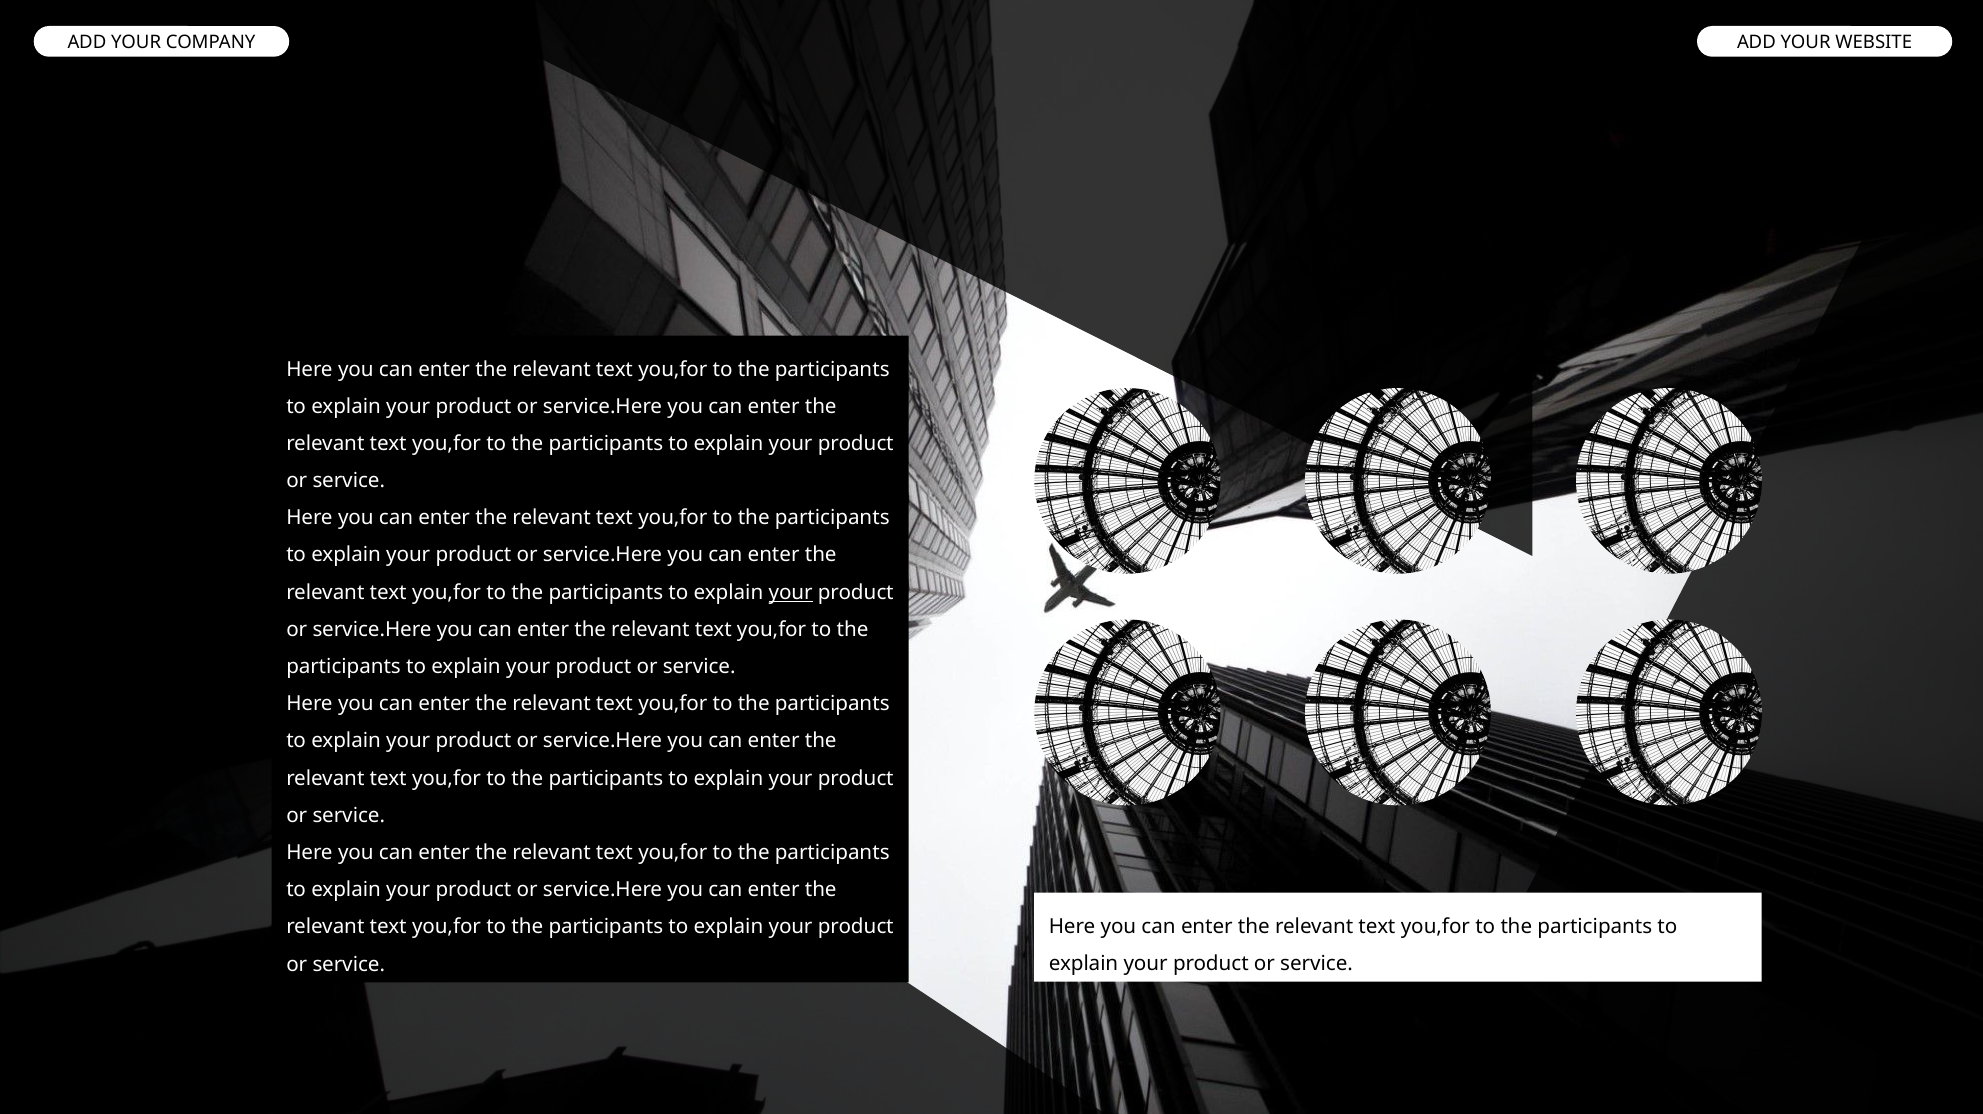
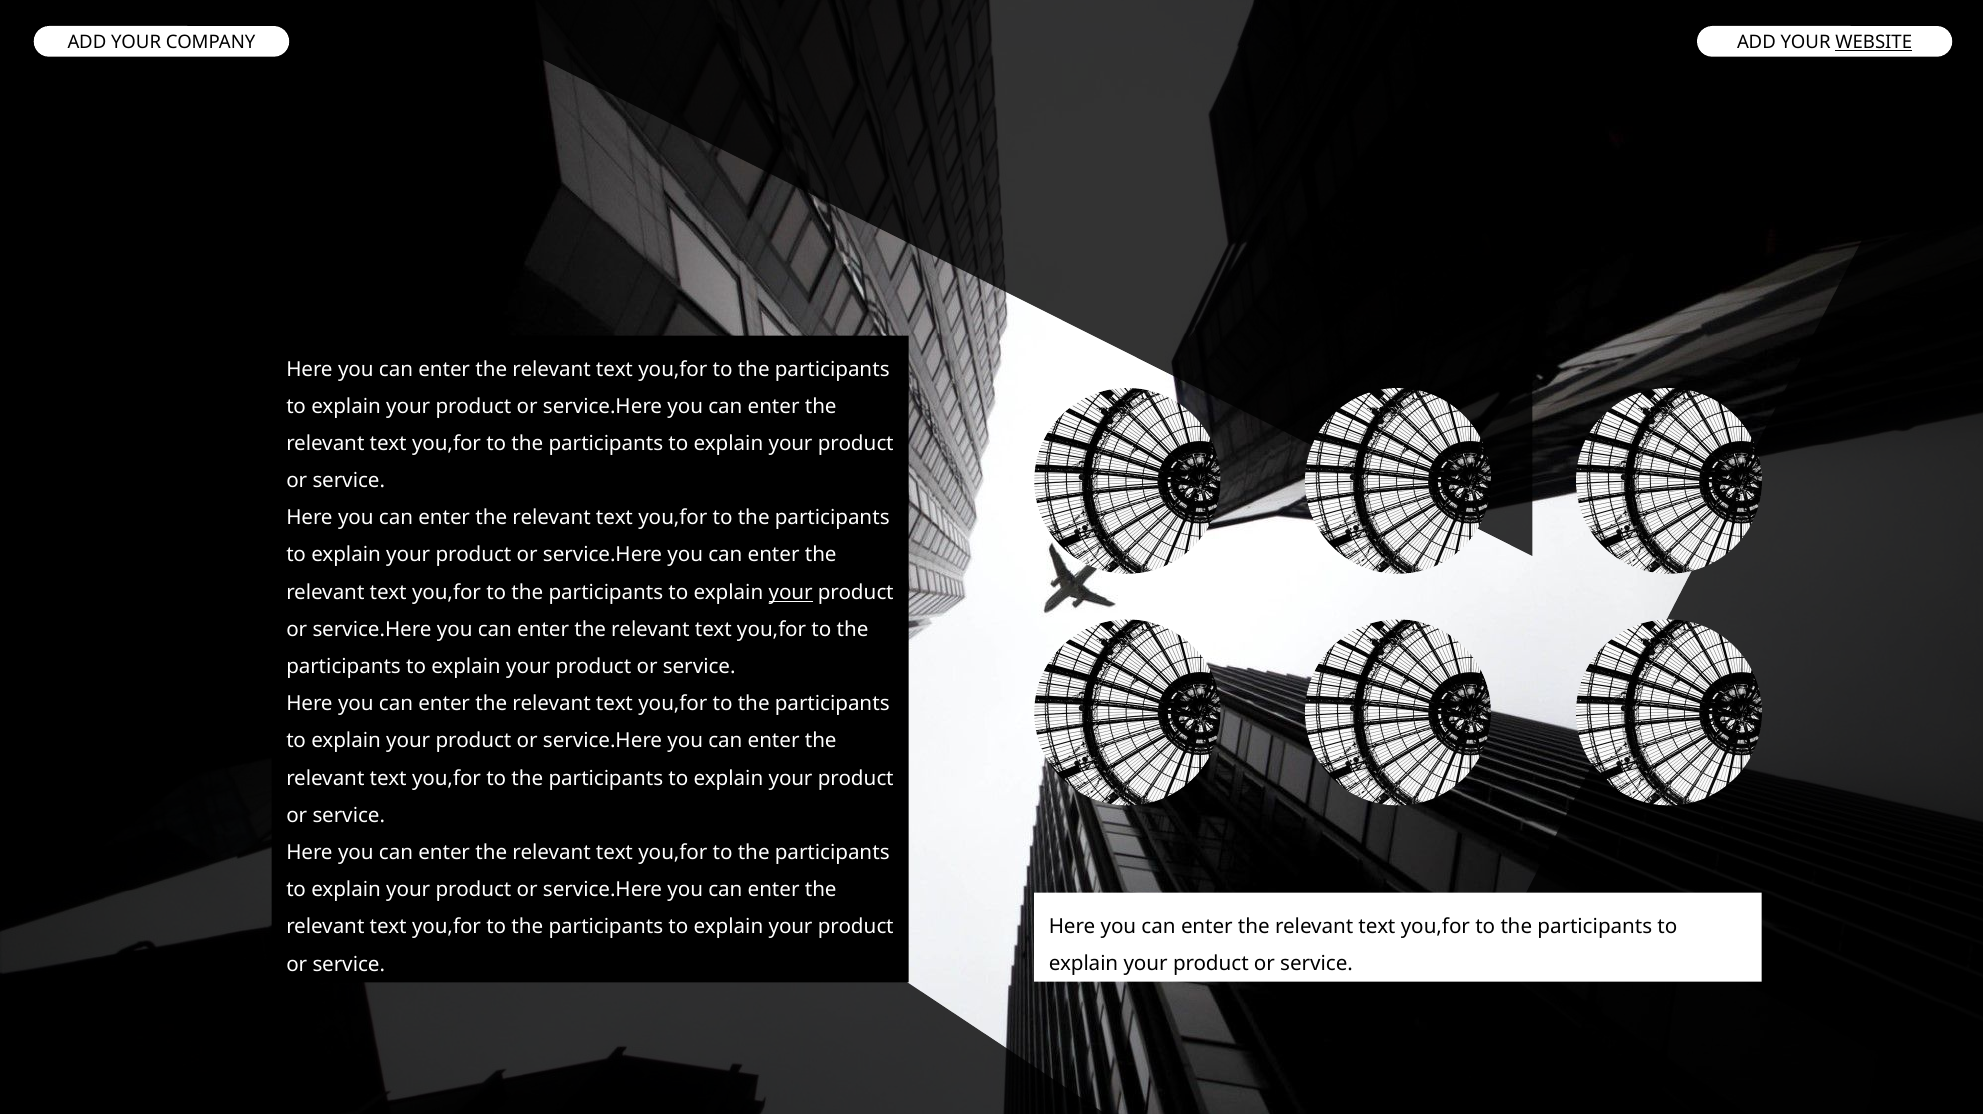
WEBSITE underline: none -> present
